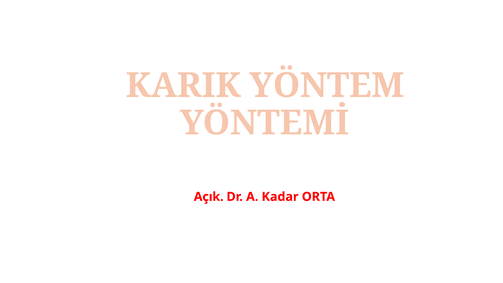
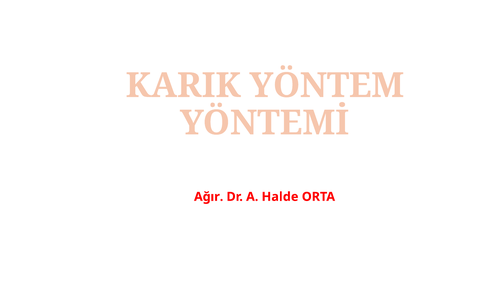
Açık: Açık -> Ağır
Kadar: Kadar -> Halde
